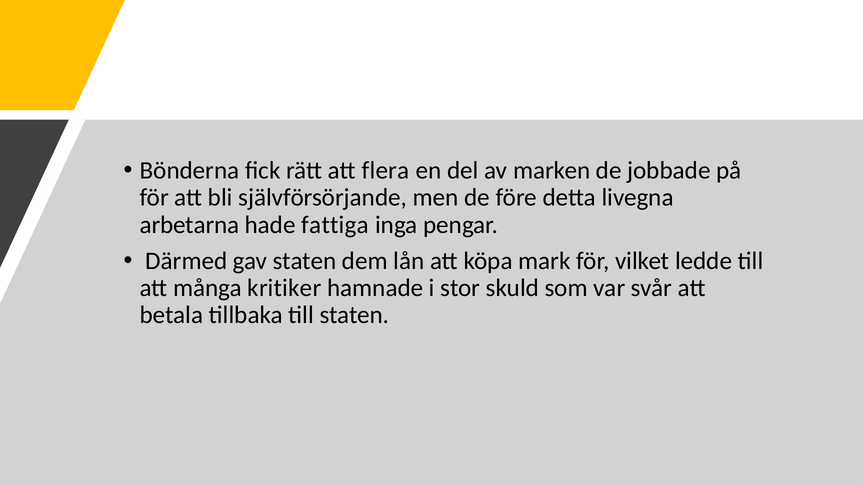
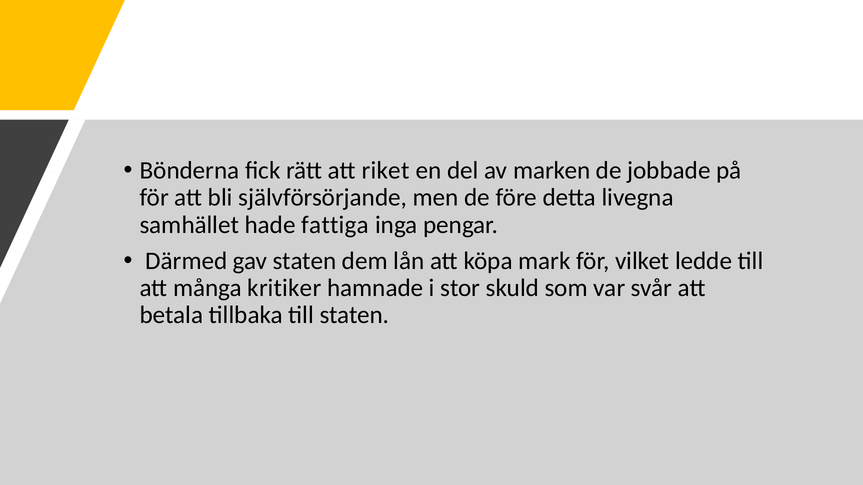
flera: flera -> riket
arbetarna: arbetarna -> samhället
